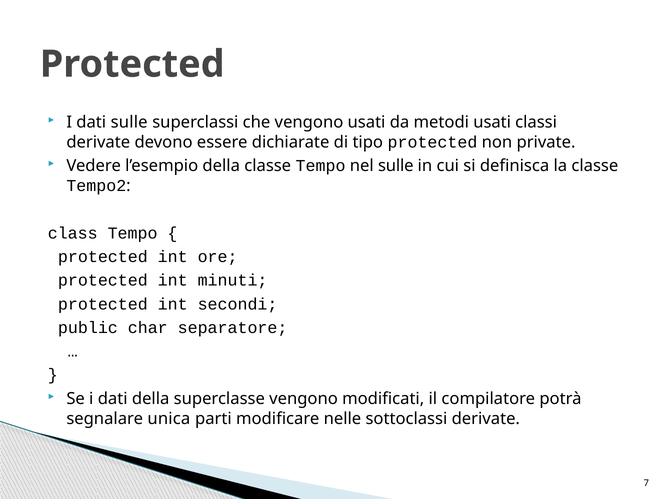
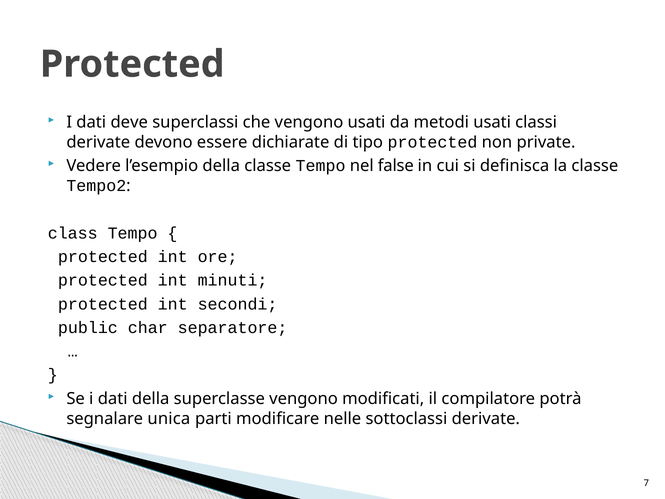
dati sulle: sulle -> deve
nel sulle: sulle -> false
